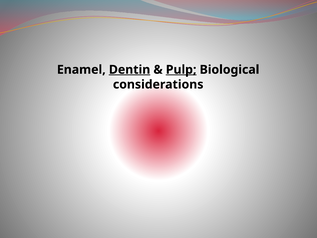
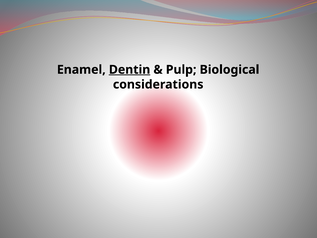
Pulp underline: present -> none
